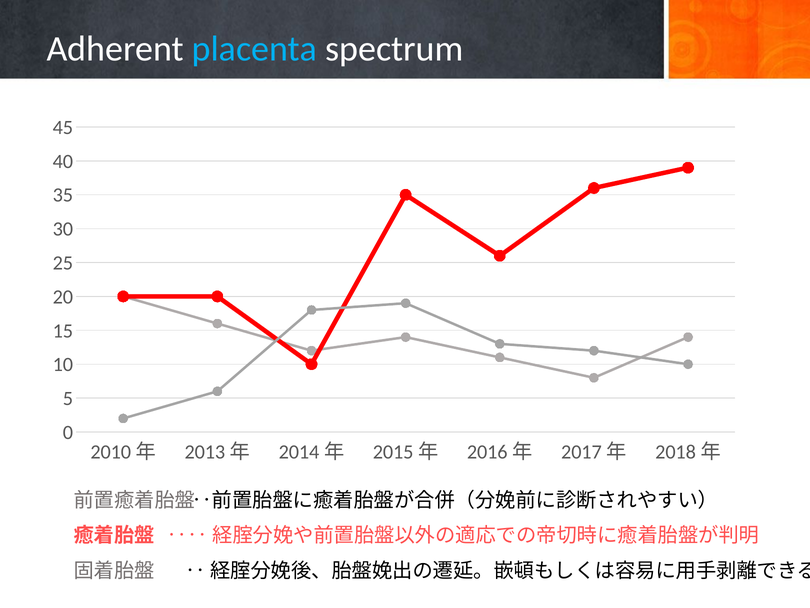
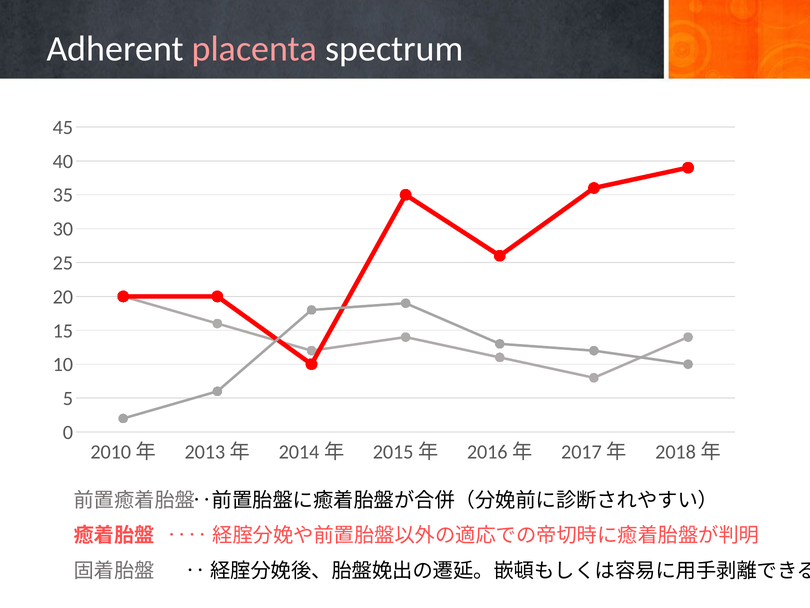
placenta colour: light blue -> pink
